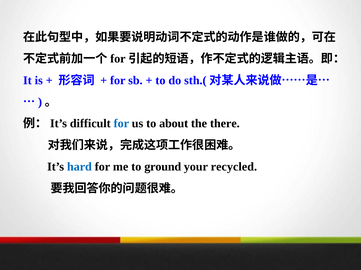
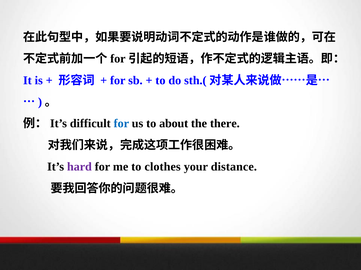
hard colour: blue -> purple
ground: ground -> clothes
recycled: recycled -> distance
